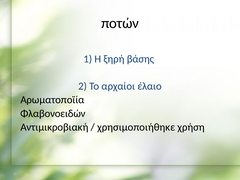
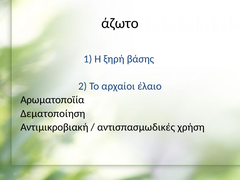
ποτών: ποτών -> άζωτο
Φλαβονοειδών: Φλαβονοειδών -> Δεματοποίηση
χρησιμοποιήθηκε: χρησιμοποιήθηκε -> αντισπασμωδικές
